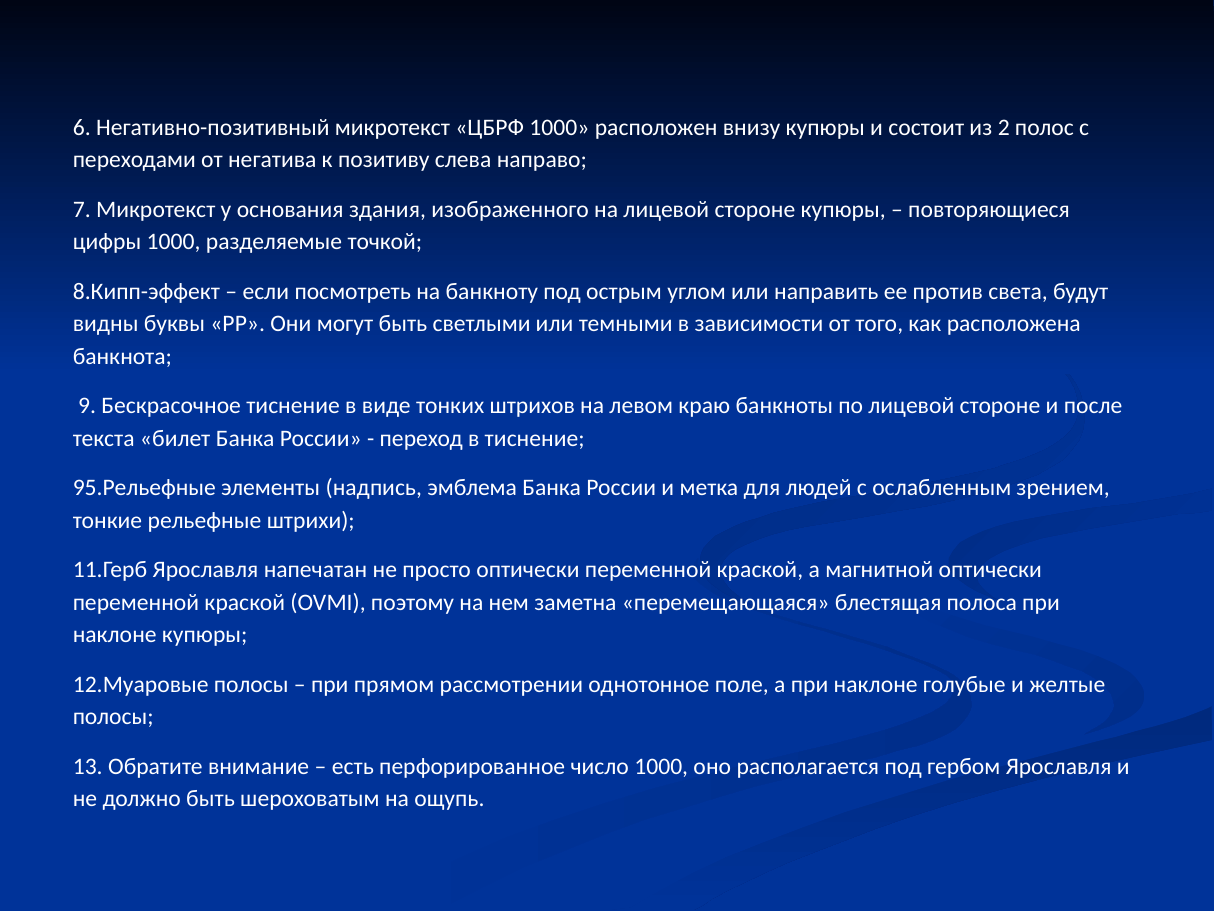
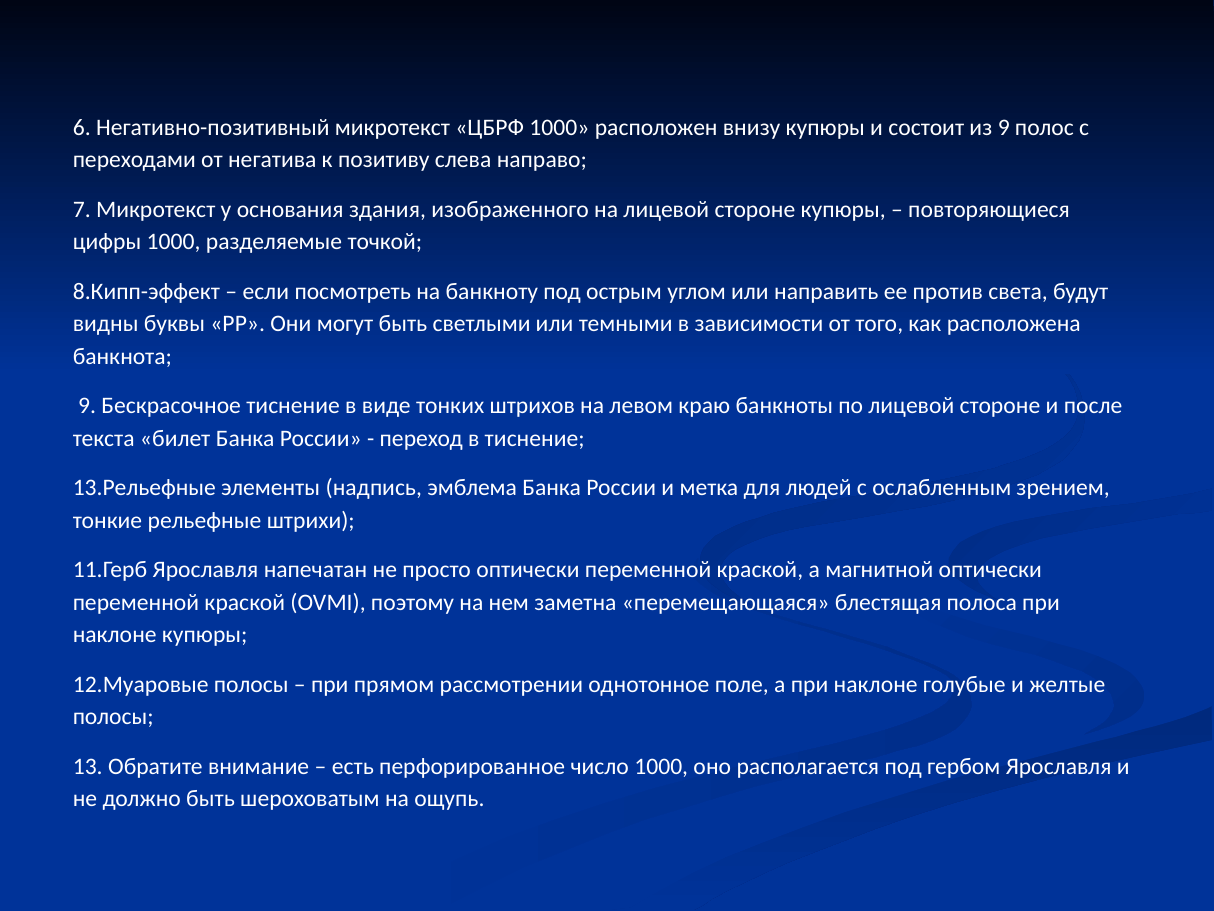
из 2: 2 -> 9
95.Рельефные: 95.Рельефные -> 13.Рельефные
